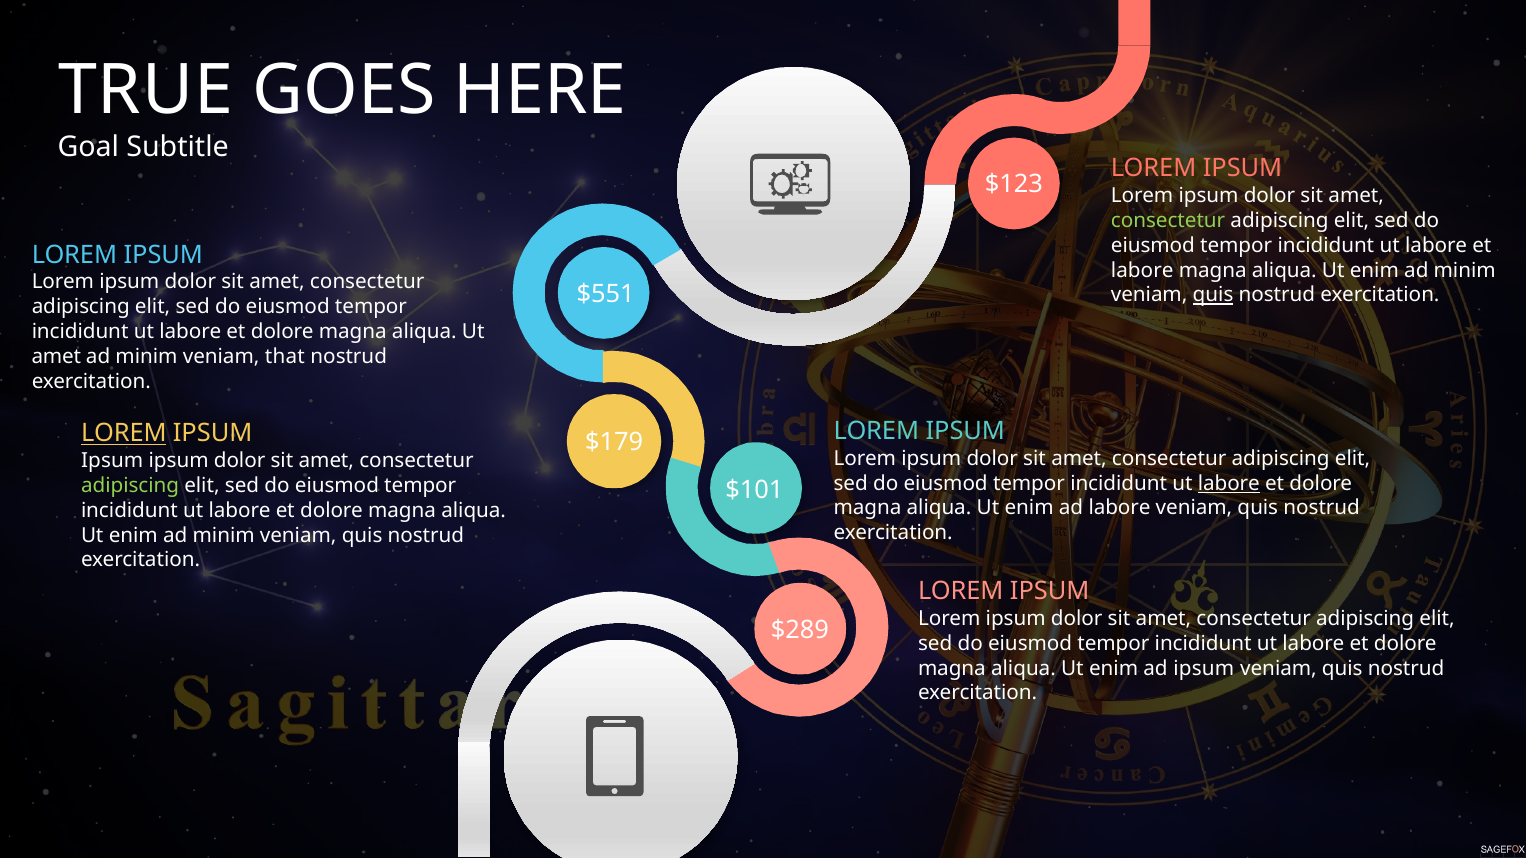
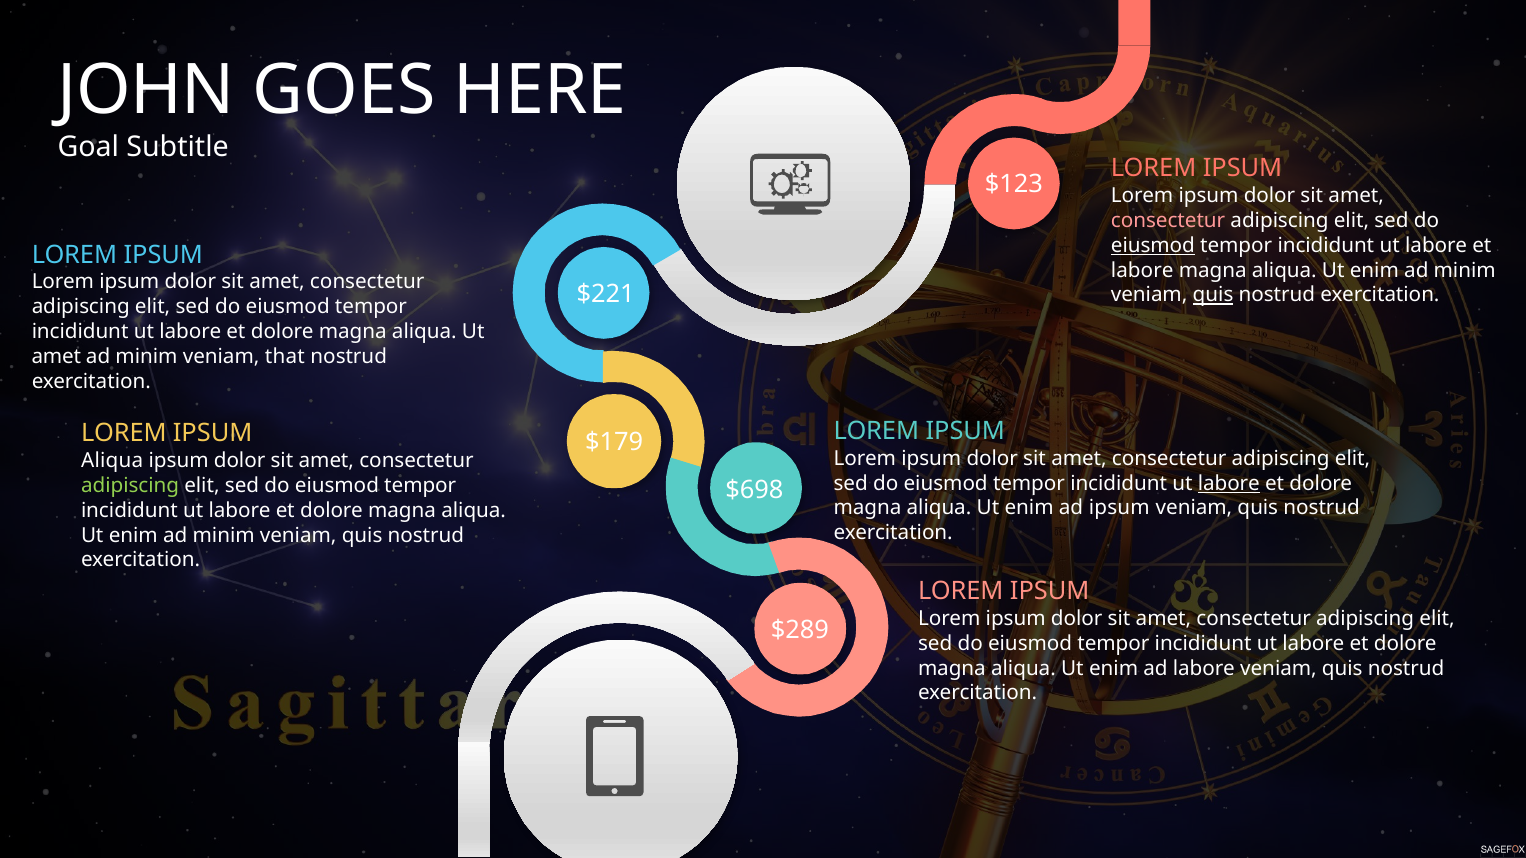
TRUE: TRUE -> JOHN
consectetur at (1168, 221) colour: light green -> pink
eiusmod at (1153, 246) underline: none -> present
$551: $551 -> $221
LOREM at (124, 434) underline: present -> none
Ipsum at (112, 461): Ipsum -> Aliqua
$101: $101 -> $698
ad labore: labore -> ipsum
ad ipsum: ipsum -> labore
